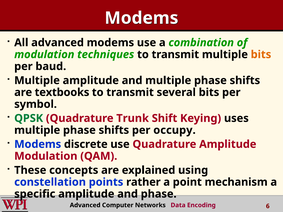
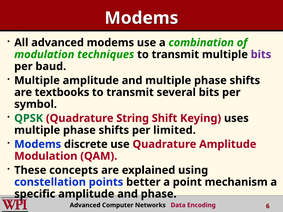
bits at (261, 55) colour: orange -> purple
Trunk: Trunk -> String
occupy: occupy -> limited
rather: rather -> better
